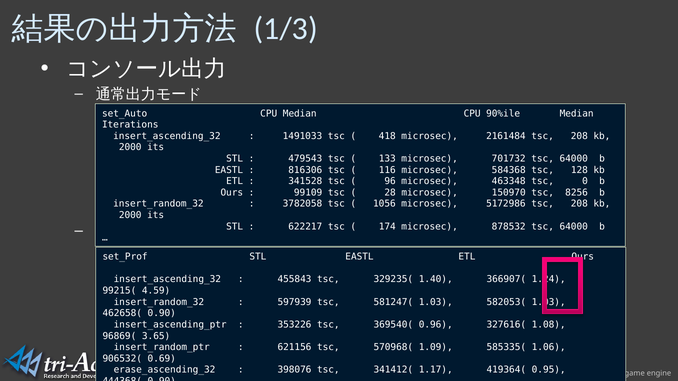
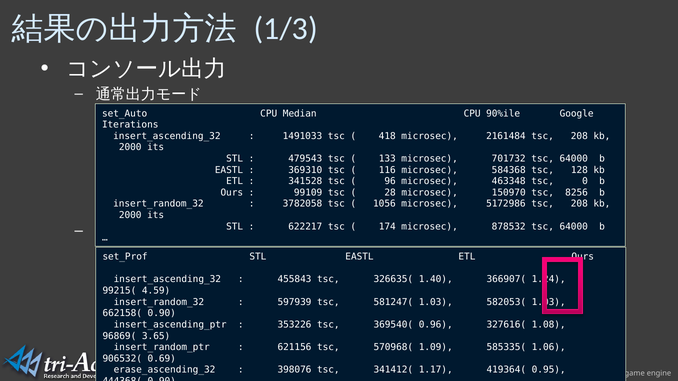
90%ile Median: Median -> Google
816306: 816306 -> 369310
329235(: 329235( -> 326635(
462658(: 462658( -> 662158(
